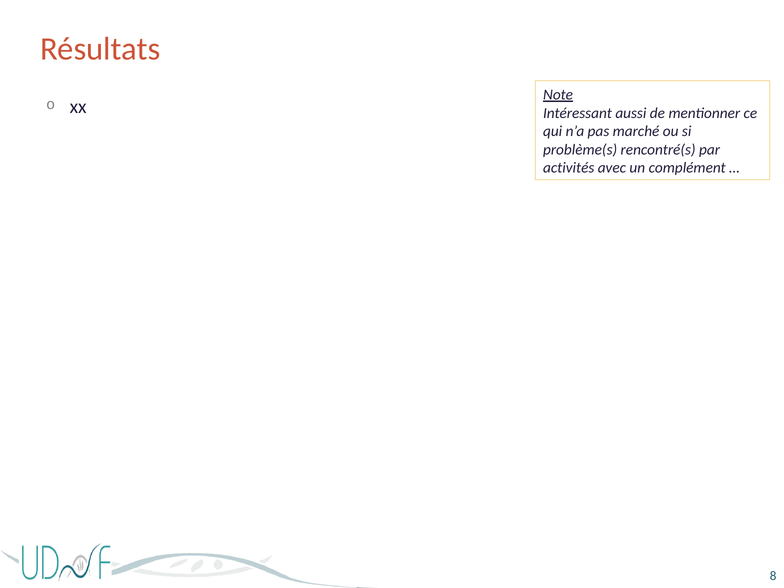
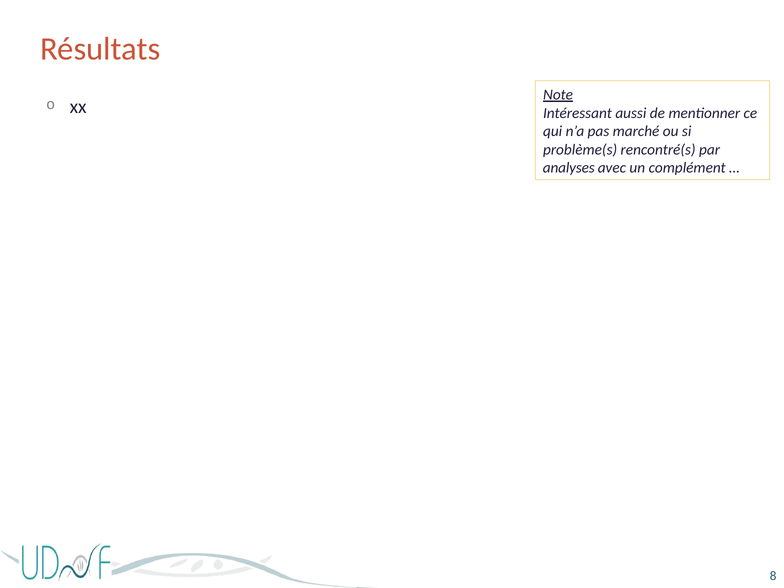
activités: activités -> analyses
